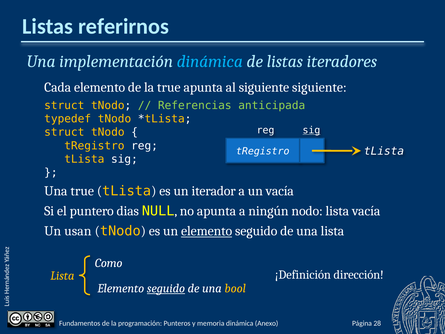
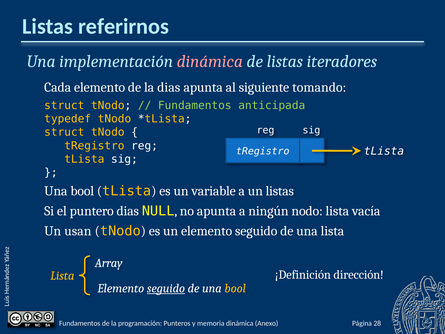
dinámica at (210, 61) colour: light blue -> pink
la true: true -> dias
siguiente siguiente: siguiente -> tomando
Referencias at (195, 106): Referencias -> Fundamentos
sig at (311, 130) underline: present -> none
true at (82, 191): true -> bool
iterador: iterador -> variable
un vacía: vacía -> listas
elemento at (207, 231) underline: present -> none
Como: Como -> Array
